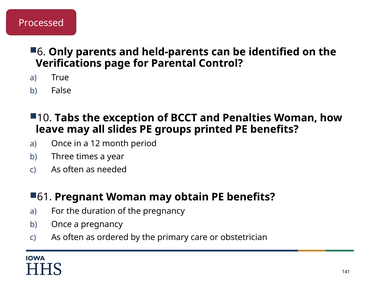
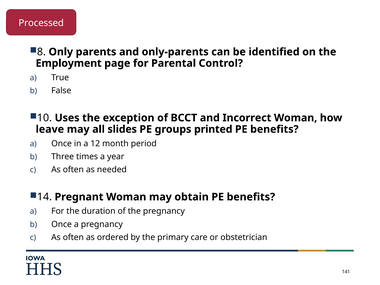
6: 6 -> 8
held-parents: held-parents -> only-parents
Verifications: Verifications -> Employment
Tabs: Tabs -> Uses
Penalties: Penalties -> Incorrect
61: 61 -> 14
